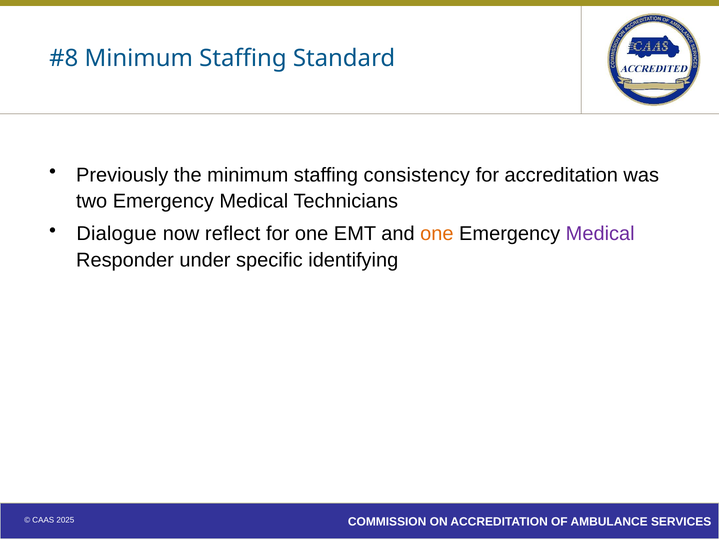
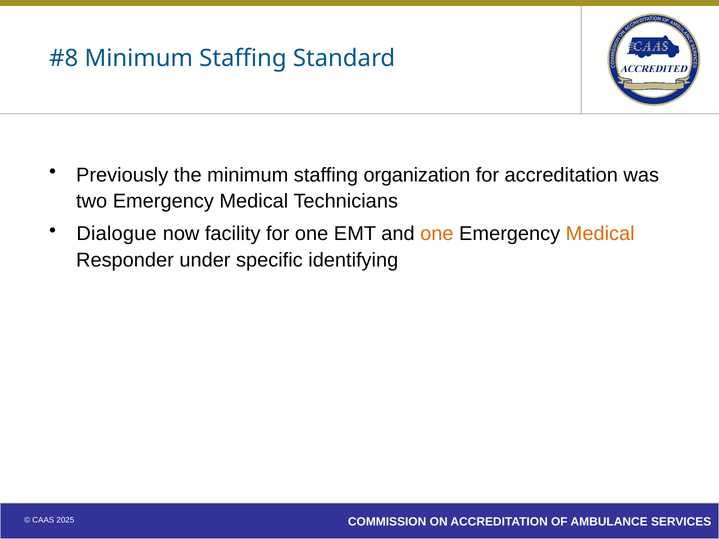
consistency: consistency -> organization
reflect: reflect -> facility
Medical at (600, 234) colour: purple -> orange
